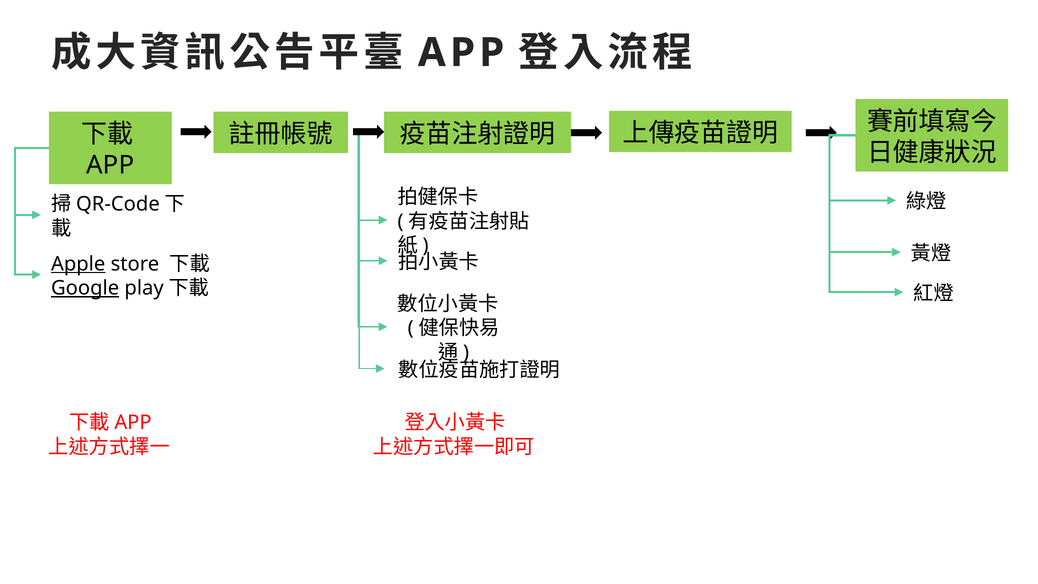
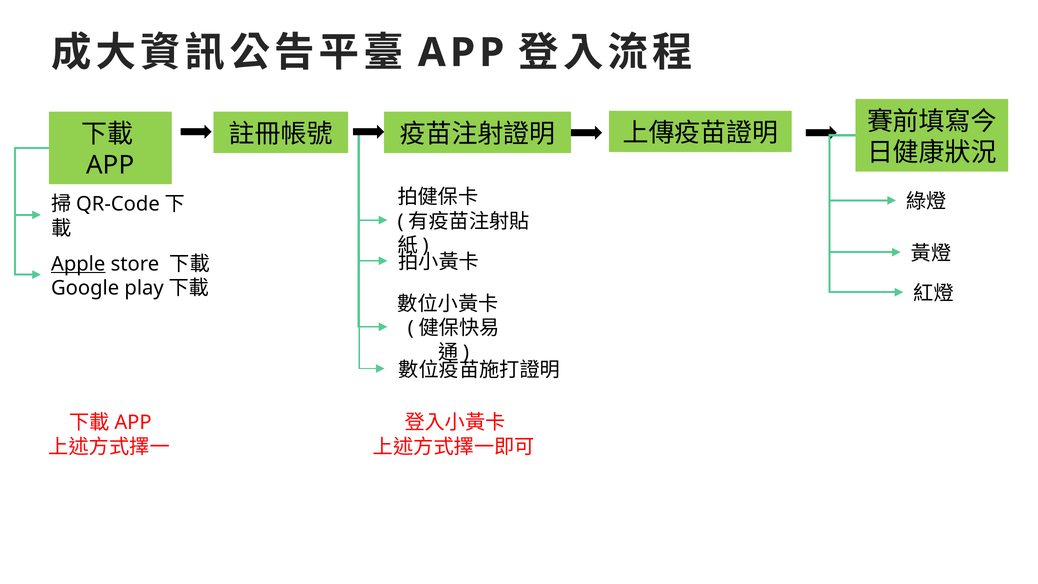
Google underline: present -> none
